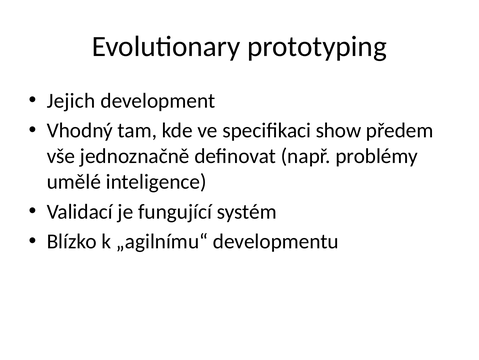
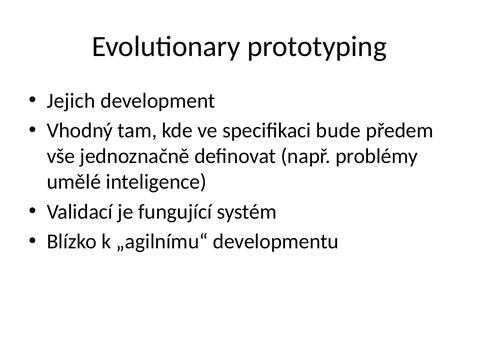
show: show -> bude
